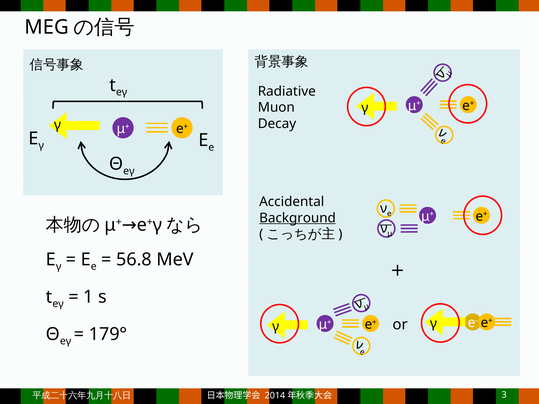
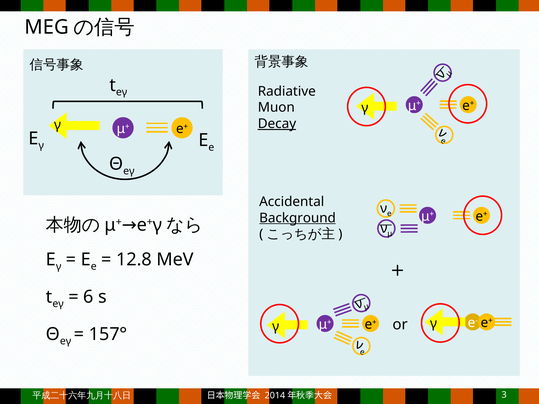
Decay underline: none -> present
56.8: 56.8 -> 12.8
1: 1 -> 6
179°: 179° -> 157°
